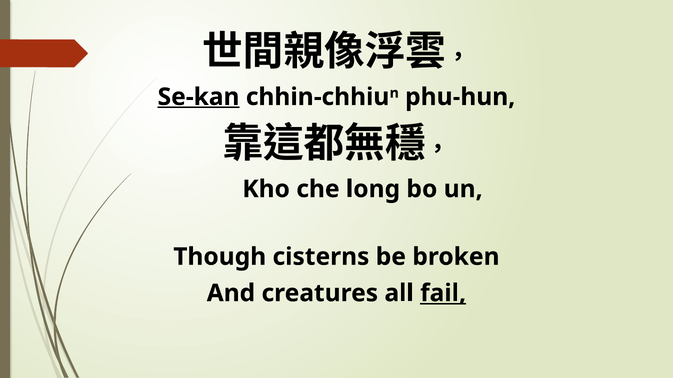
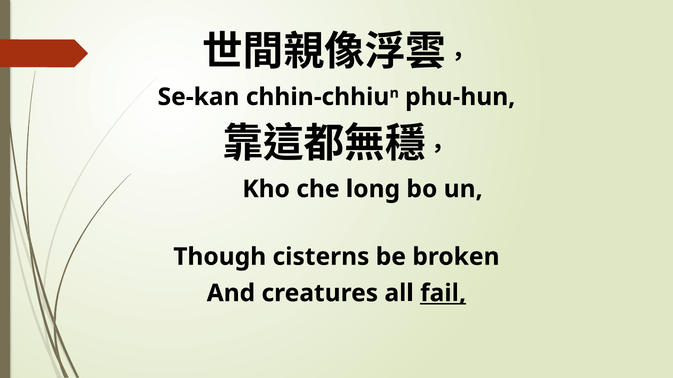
Se-kan underline: present -> none
